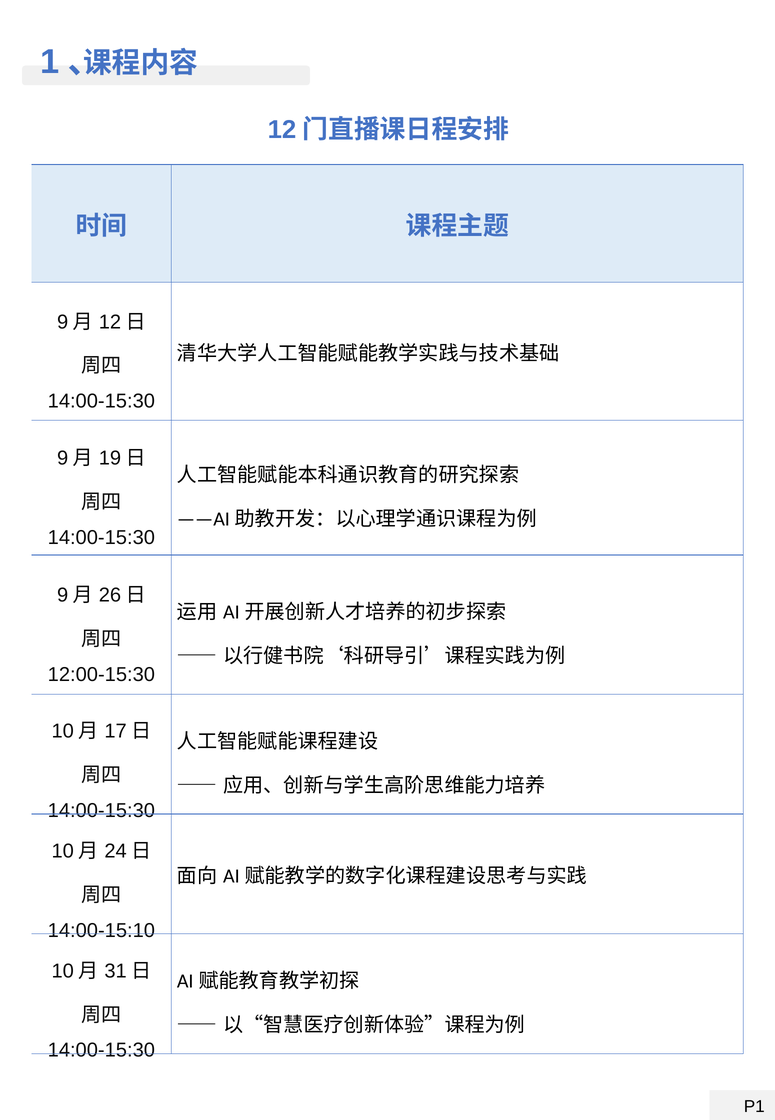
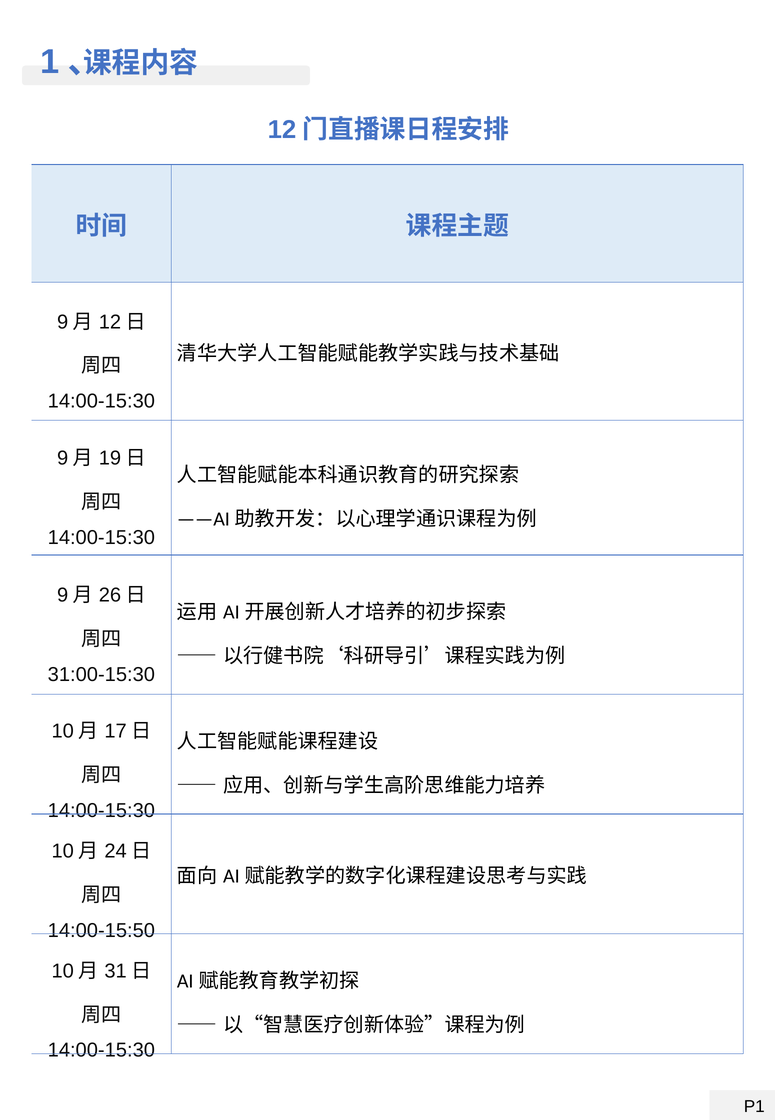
12:00-15:30: 12:00-15:30 -> 31:00-15:30
14:00-15:10: 14:00-15:10 -> 14:00-15:50
